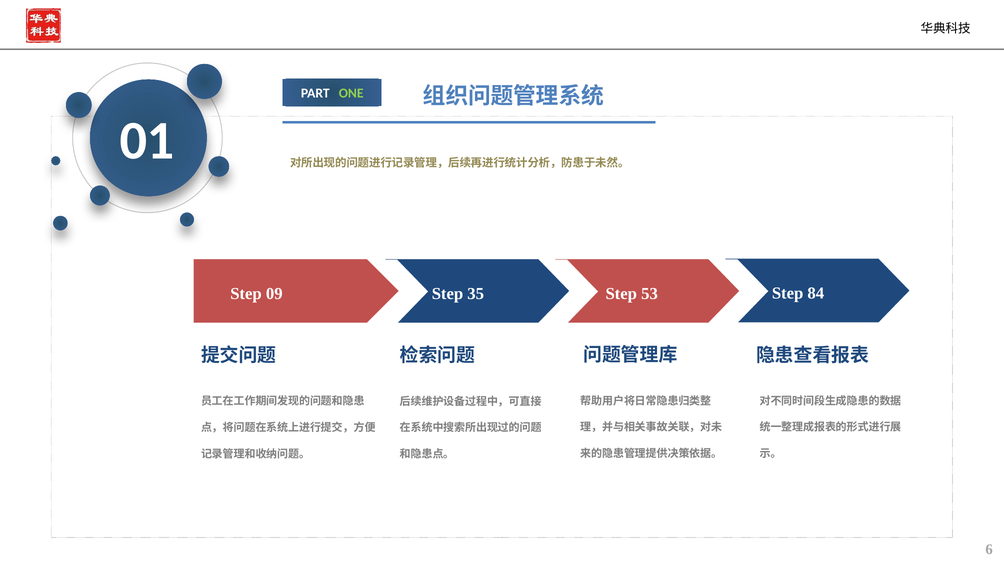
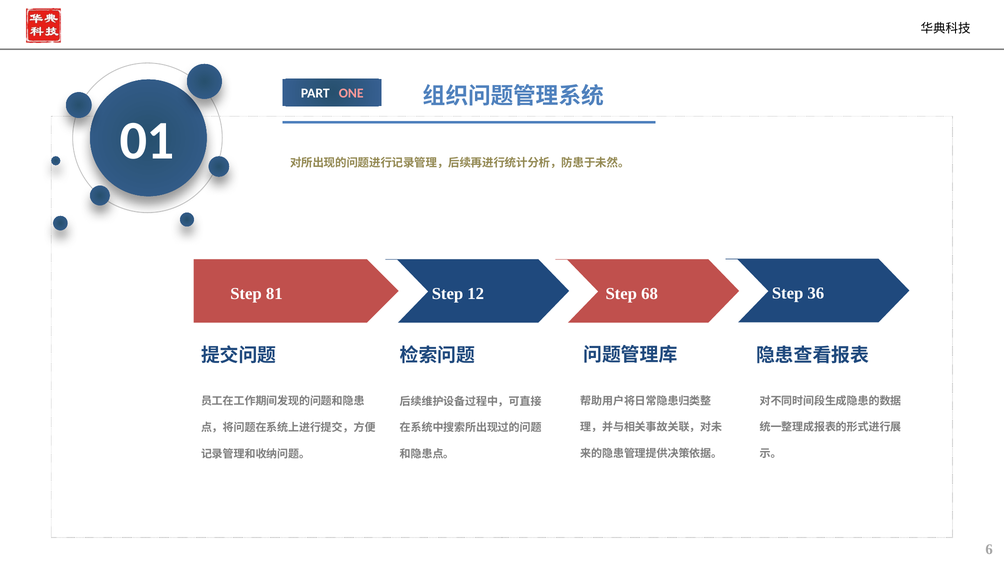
ONE colour: light green -> pink
84: 84 -> 36
09: 09 -> 81
35: 35 -> 12
53: 53 -> 68
